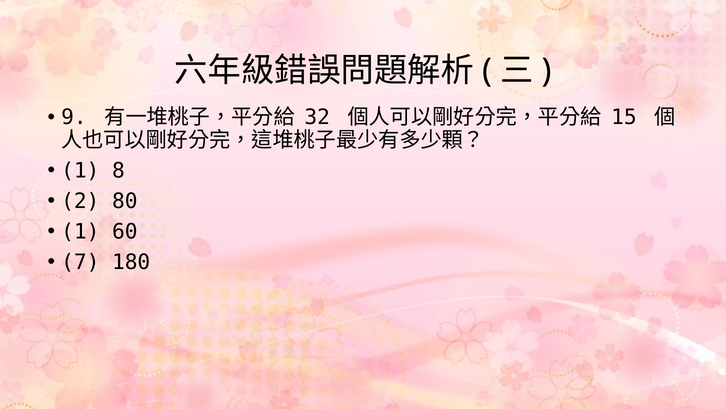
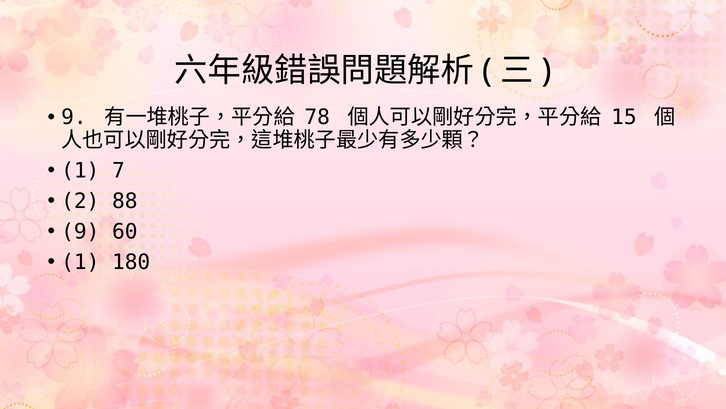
32: 32 -> 78
8: 8 -> 7
80: 80 -> 88
1 at (80, 231): 1 -> 9
7 at (80, 262): 7 -> 1
